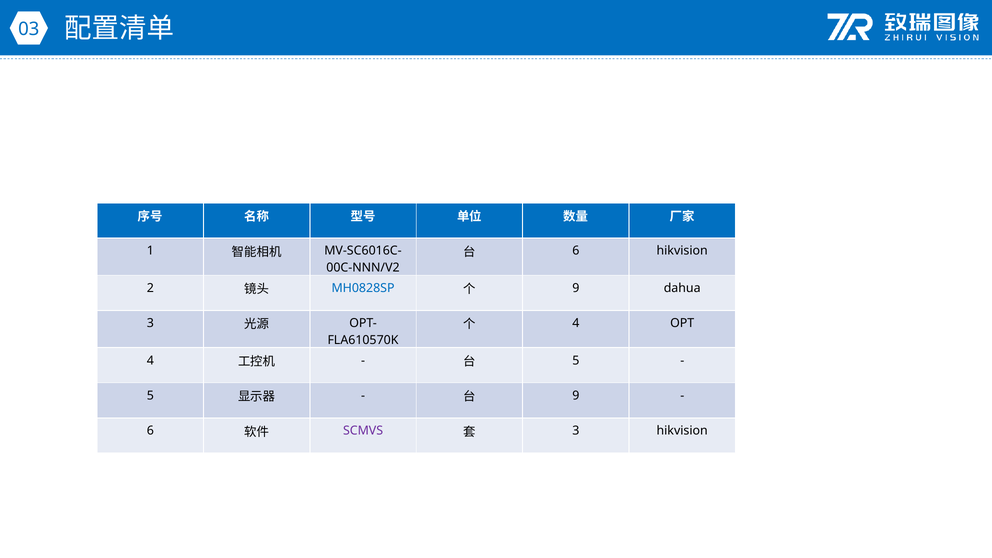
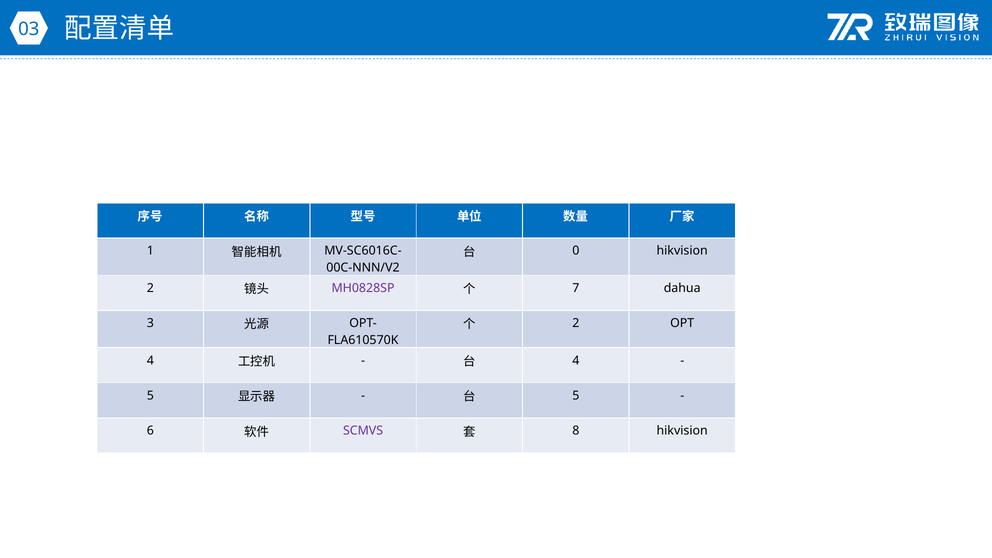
6 at (576, 251): 6 -> 0
MH0828SP colour: blue -> purple
9 at (576, 288): 9 -> 7
4 at (576, 323): 4 -> 2
5 at (576, 360): 5 -> 4
9 at (576, 396): 9 -> 5
3 at (576, 431): 3 -> 8
